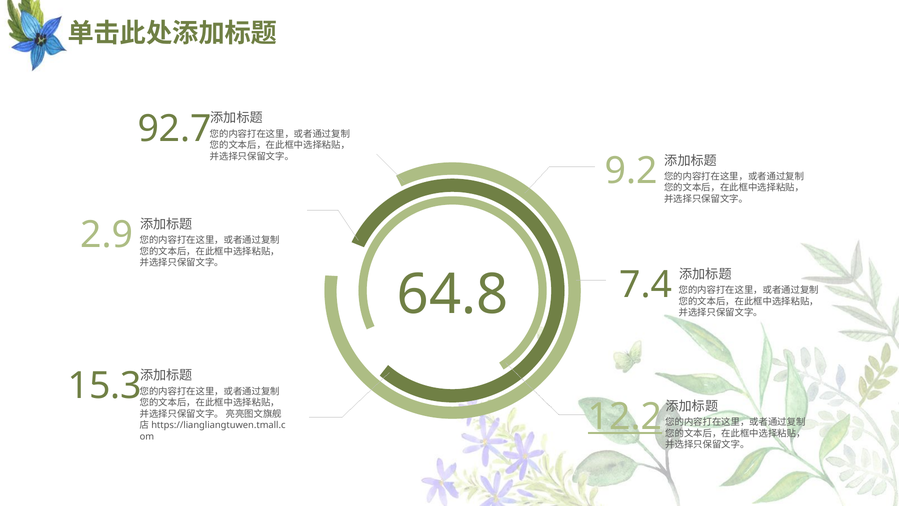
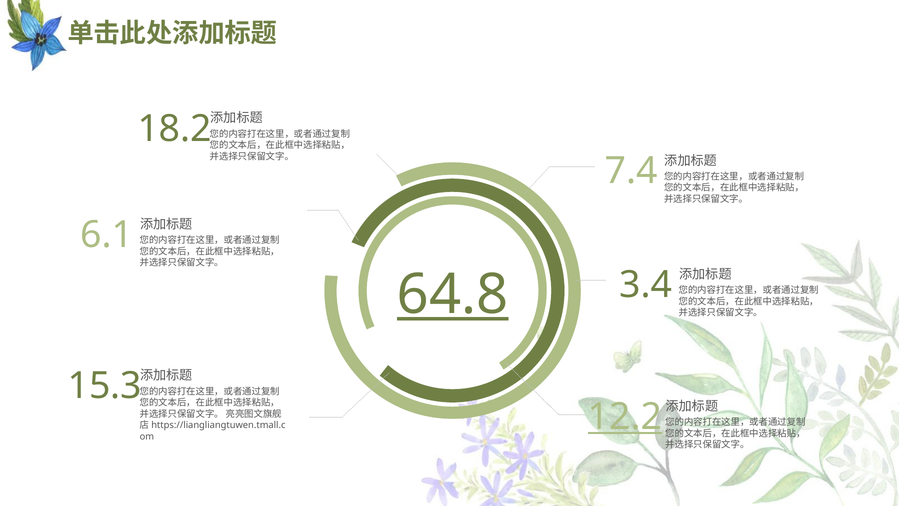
92.7: 92.7 -> 18.2
9.2: 9.2 -> 7.4
2.9: 2.9 -> 6.1
7.4: 7.4 -> 3.4
64.8 underline: none -> present
